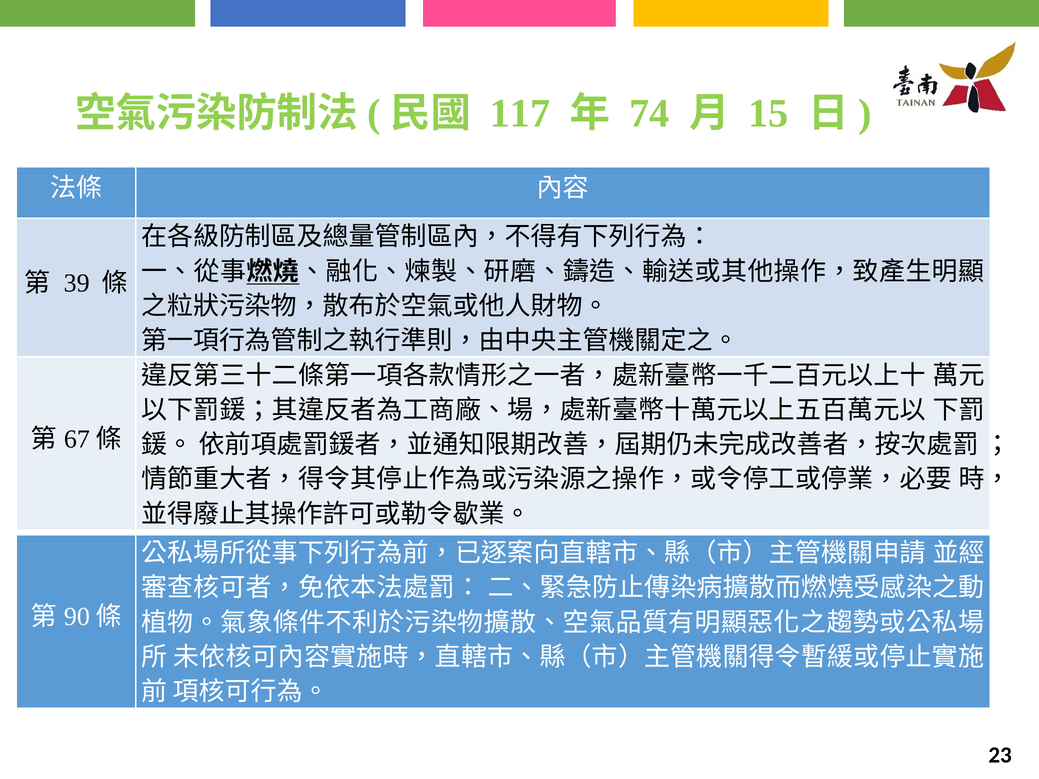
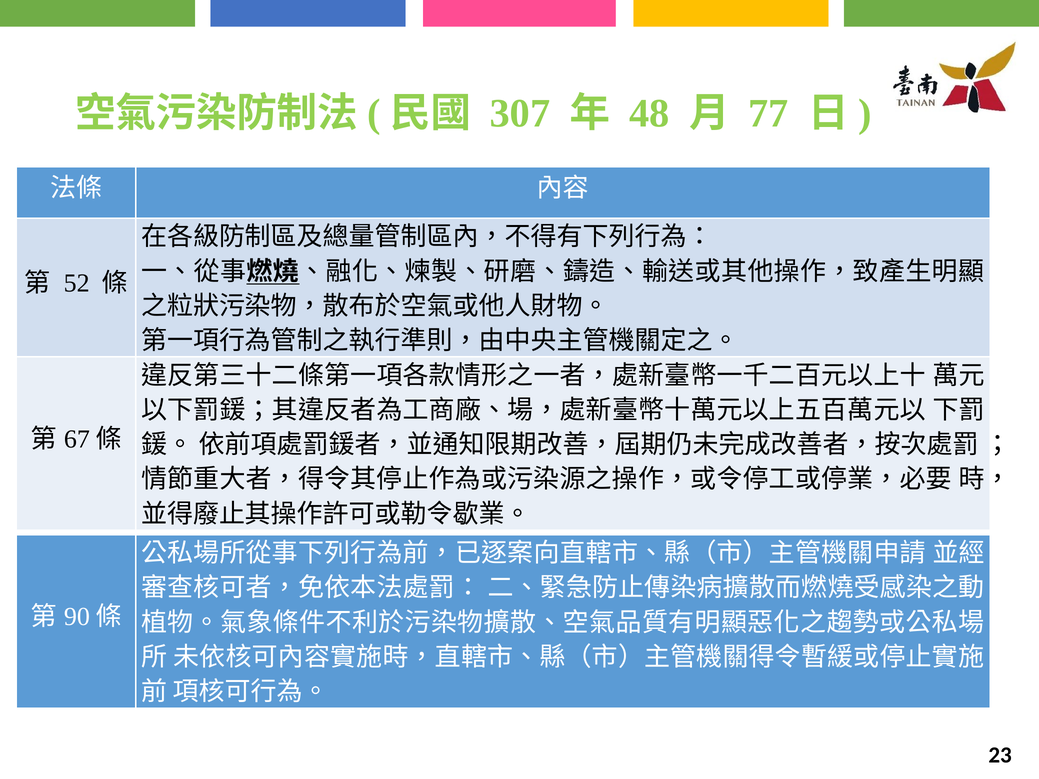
117: 117 -> 307
74: 74 -> 48
15: 15 -> 77
39: 39 -> 52
